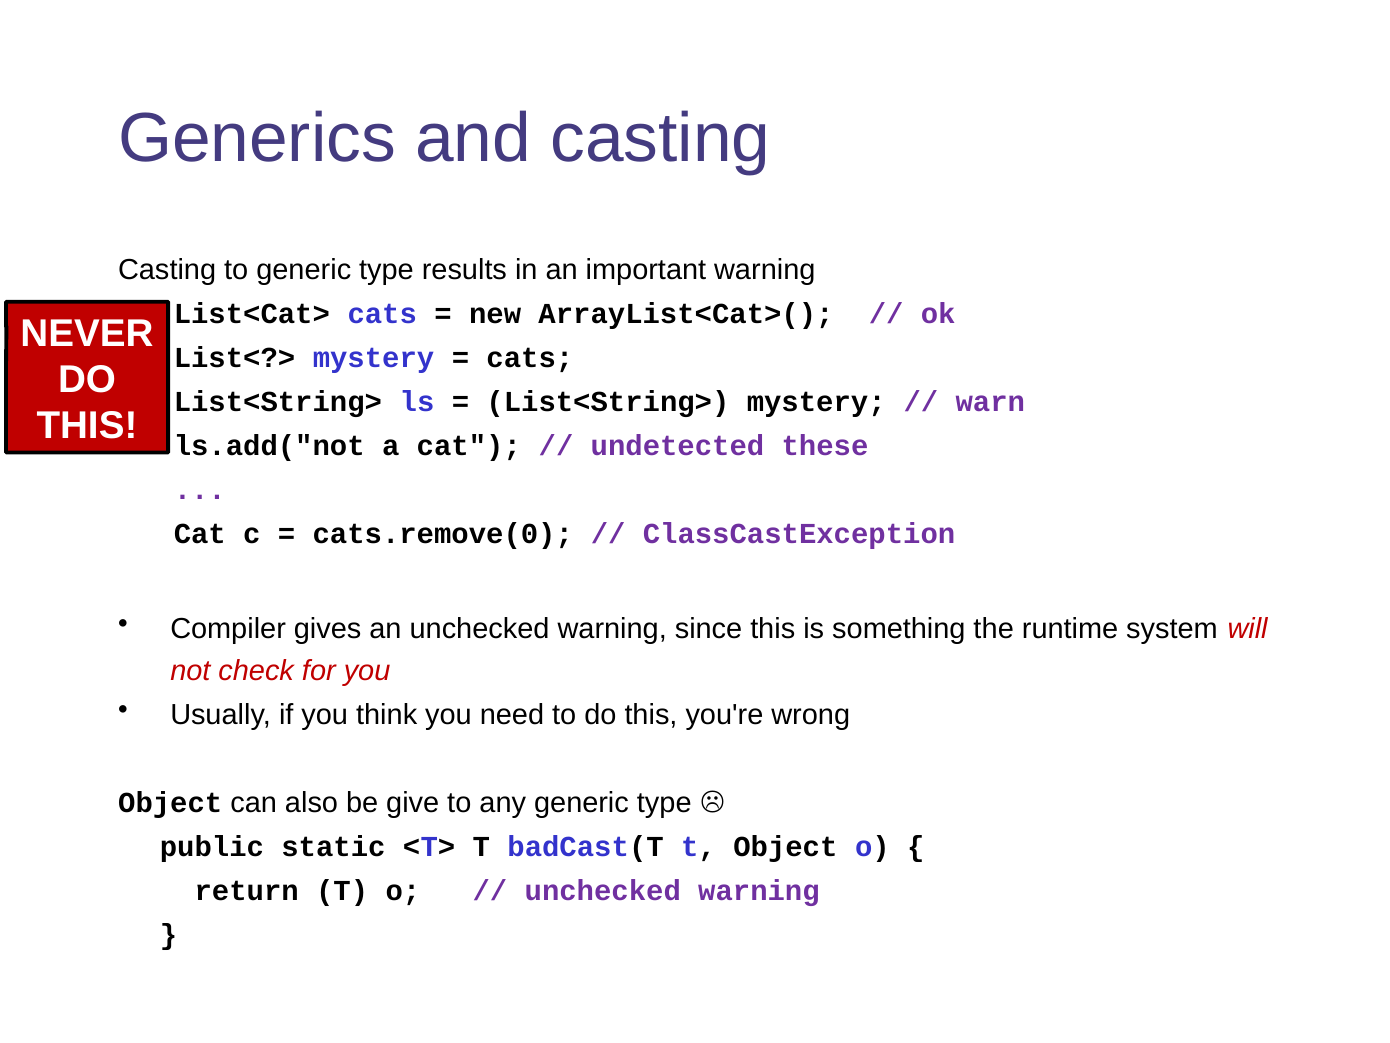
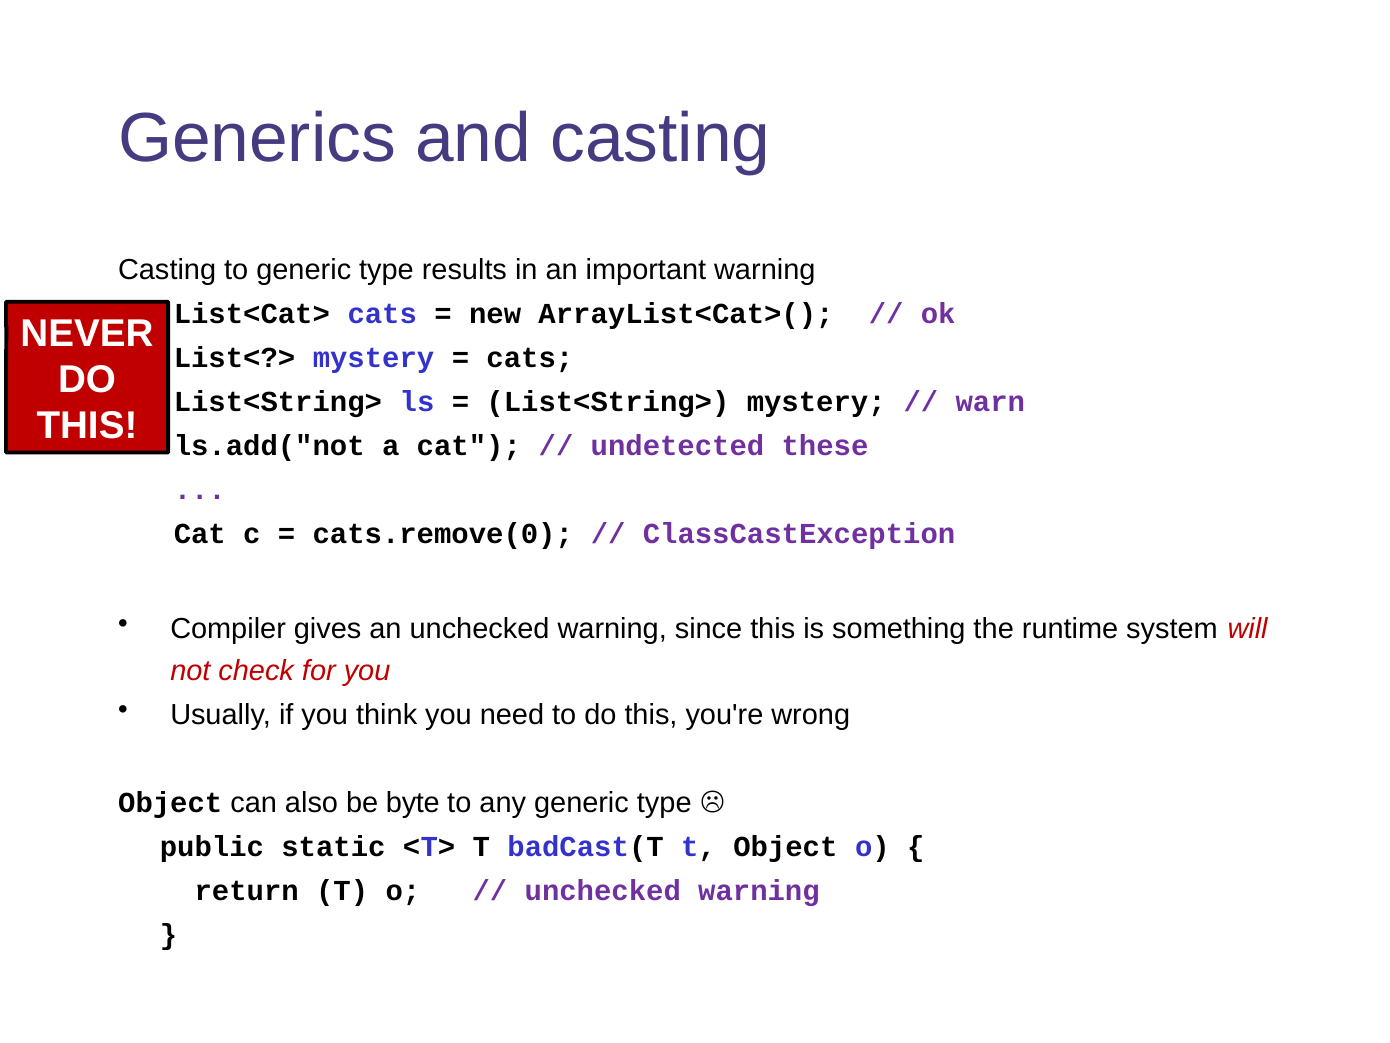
give: give -> byte
